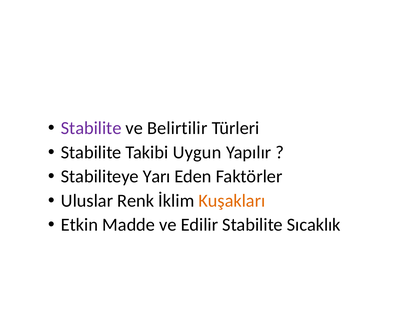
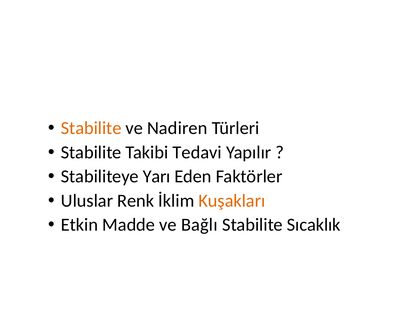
Stabilite at (91, 128) colour: purple -> orange
Belirtilir: Belirtilir -> Nadiren
Uygun: Uygun -> Tedavi
Edilir: Edilir -> Bağlı
